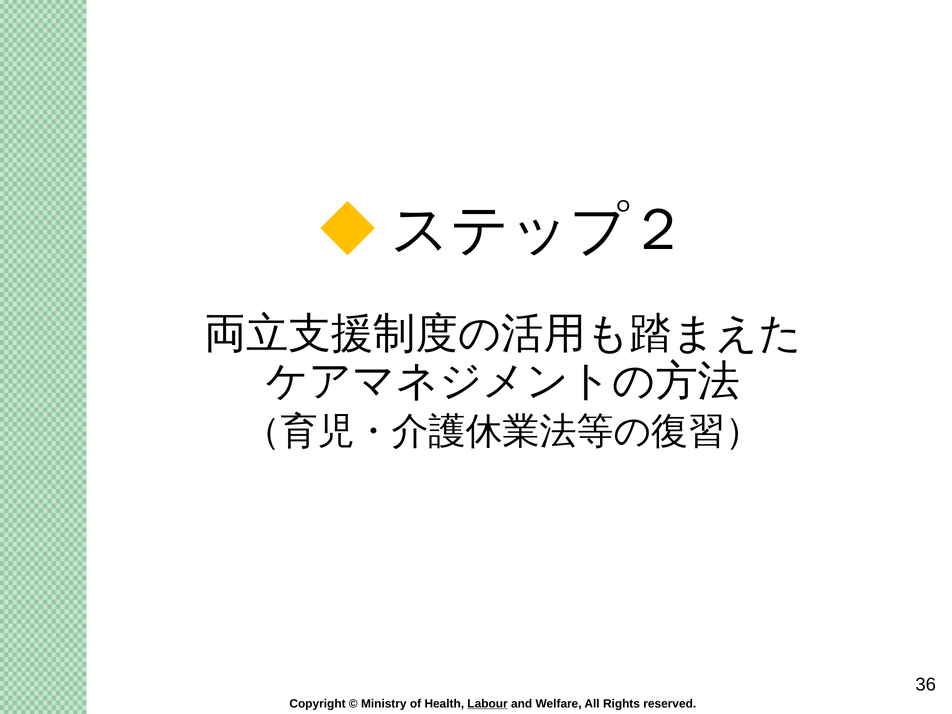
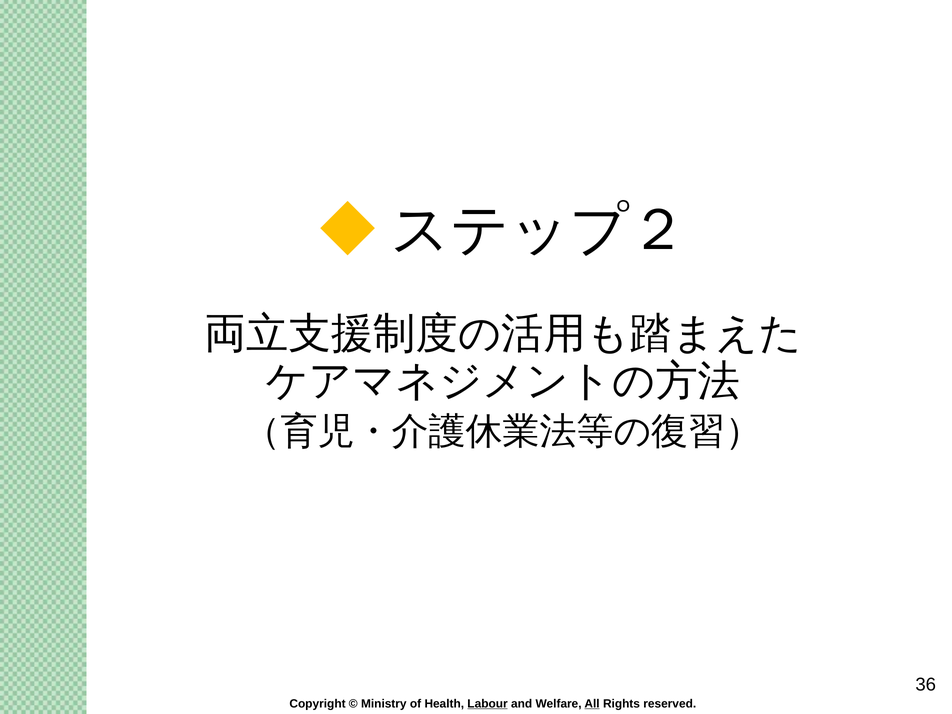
All underline: none -> present
